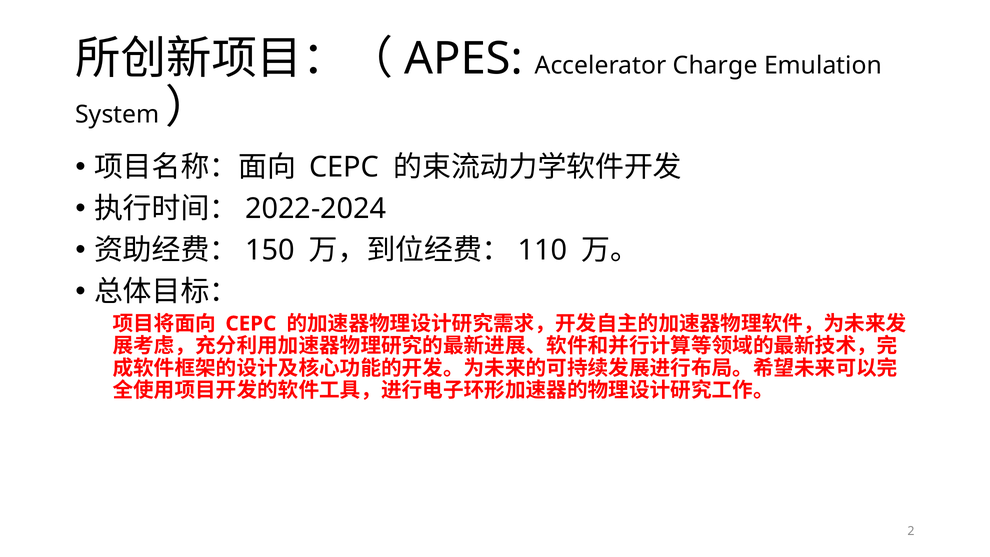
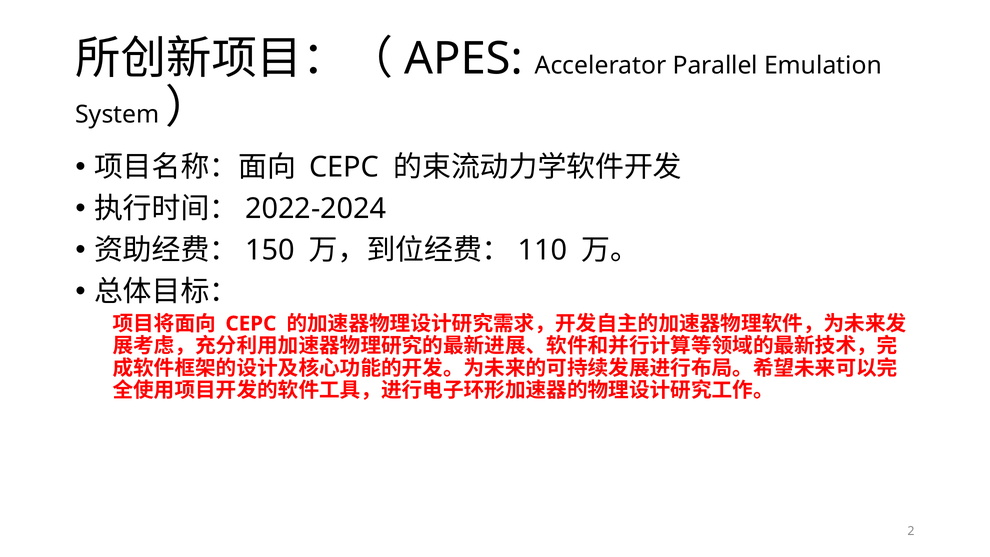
Charge: Charge -> Parallel
